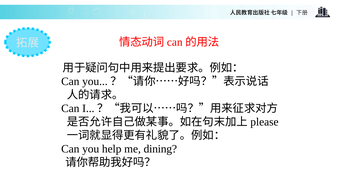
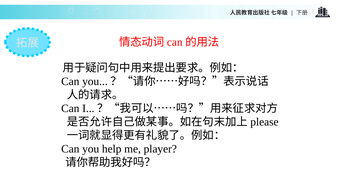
dining: dining -> player
